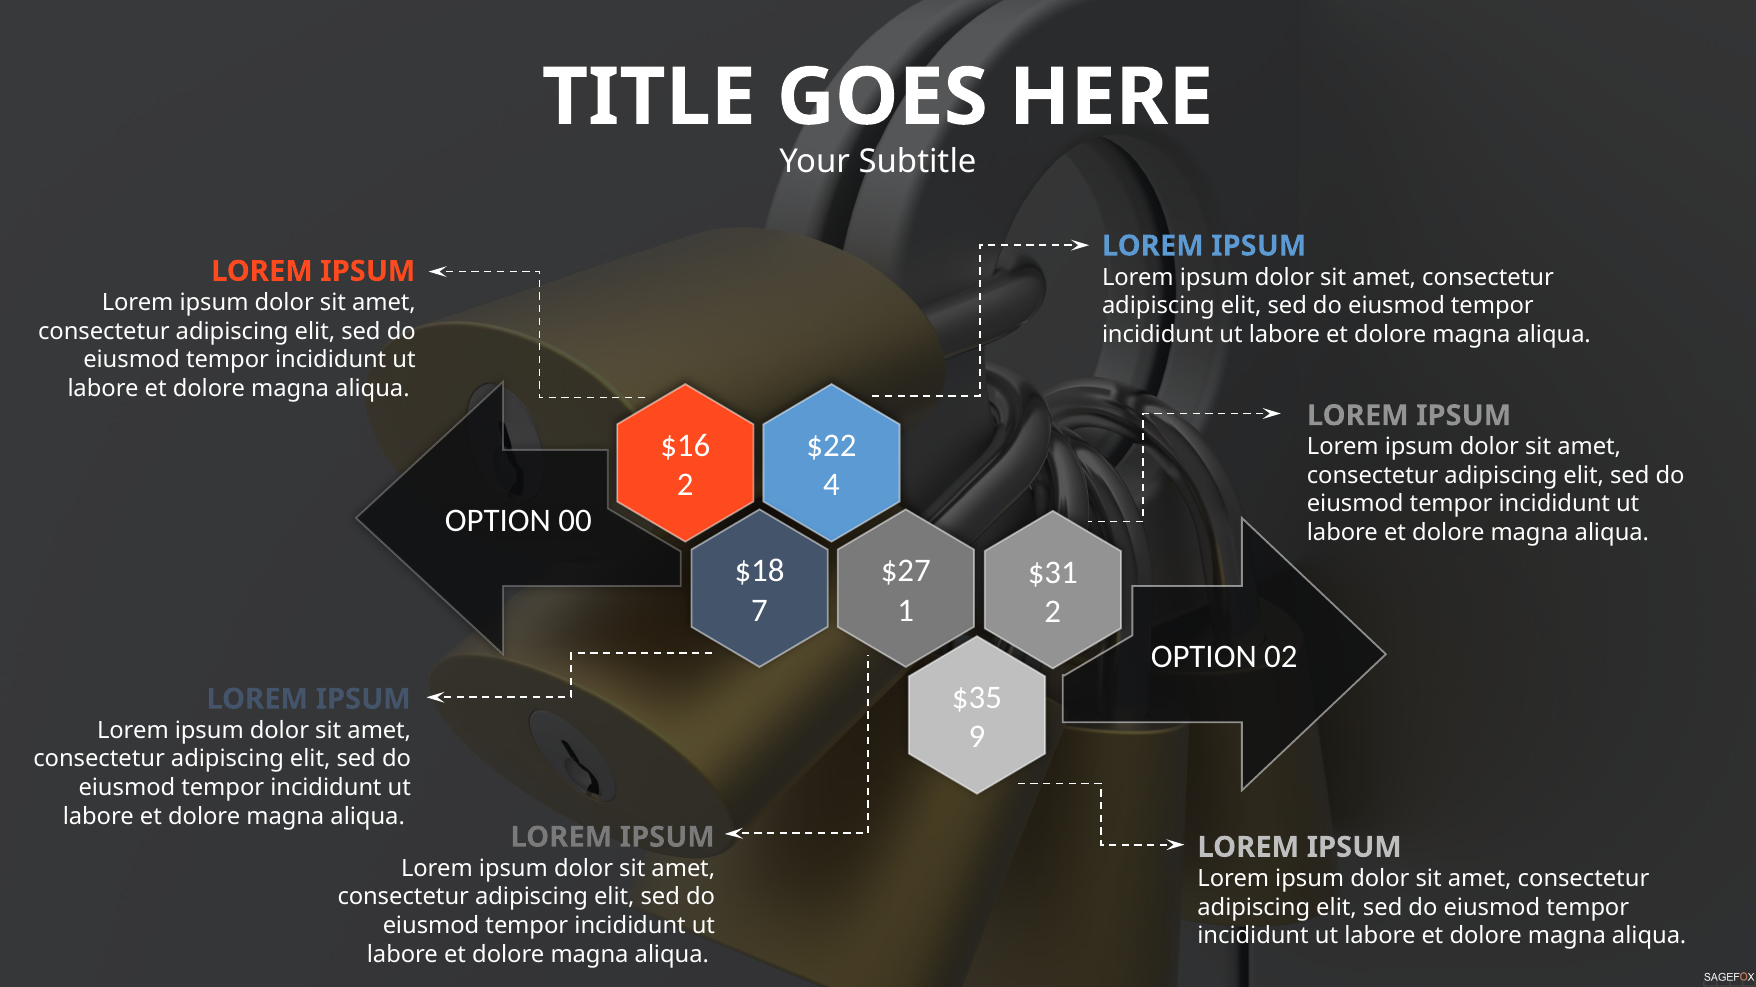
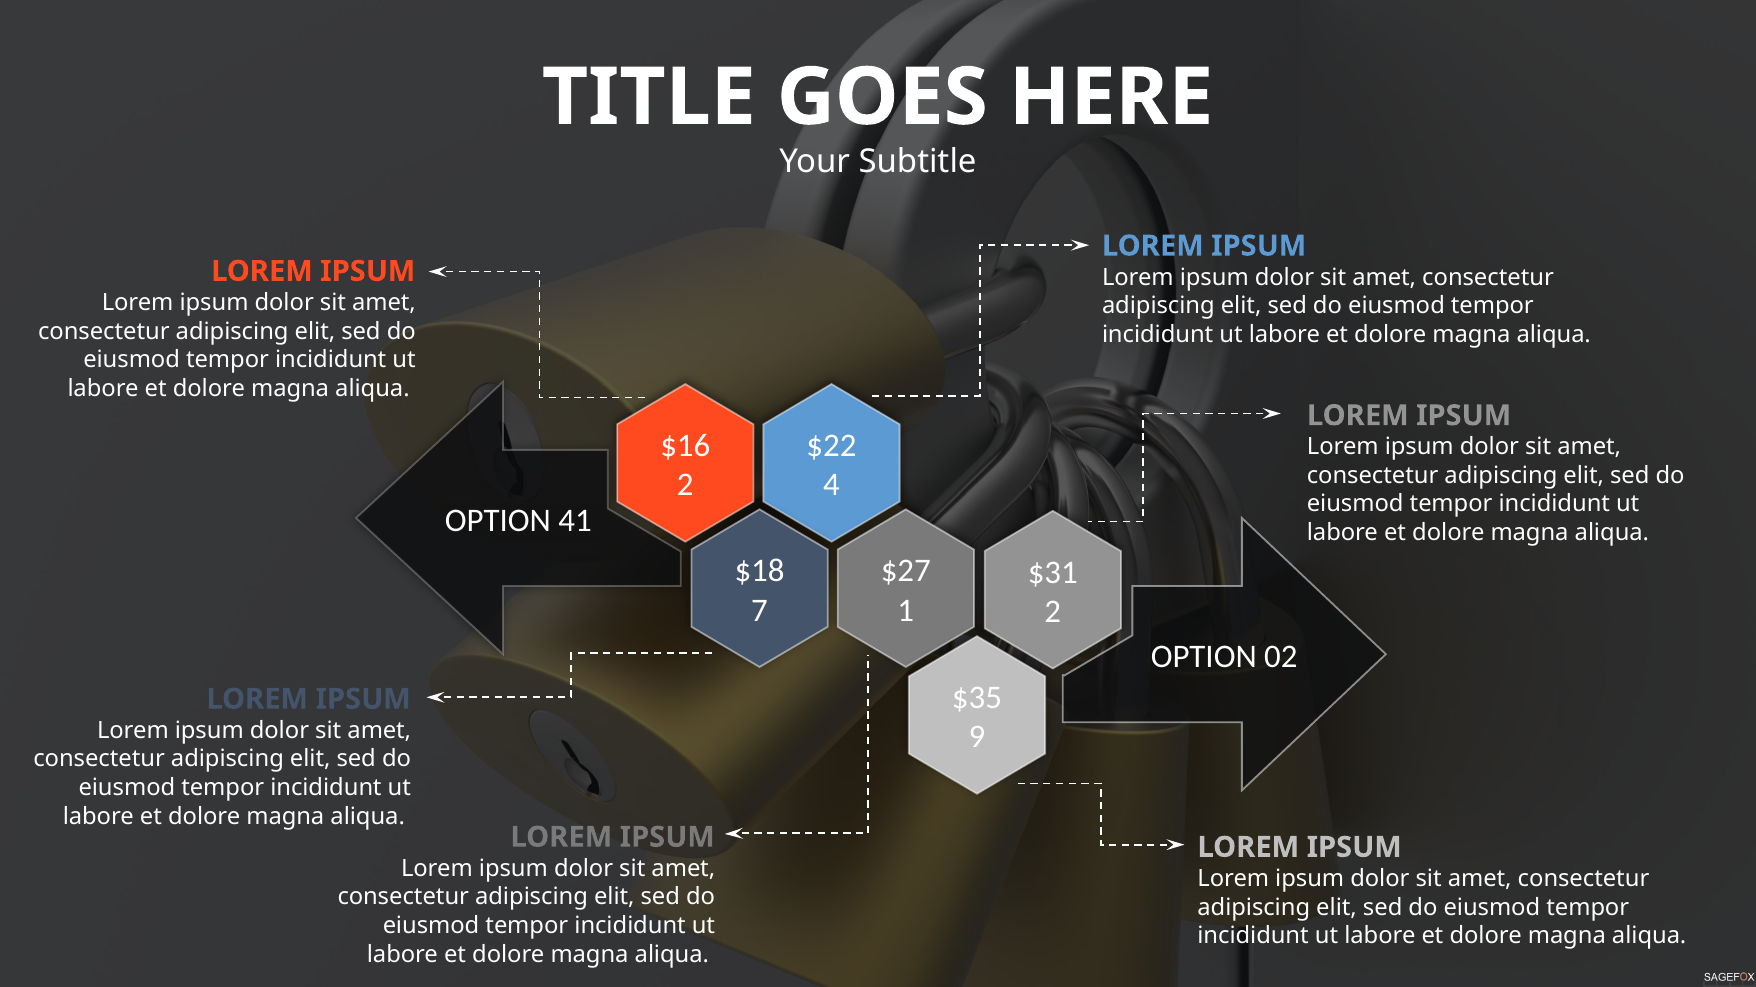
00: 00 -> 41
